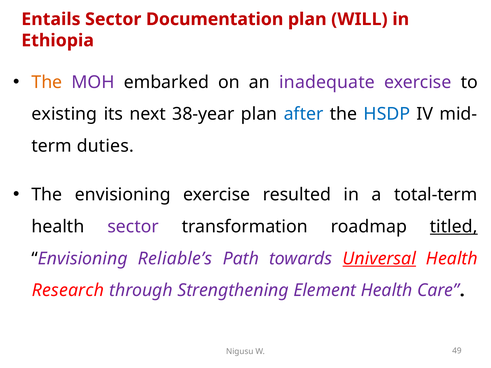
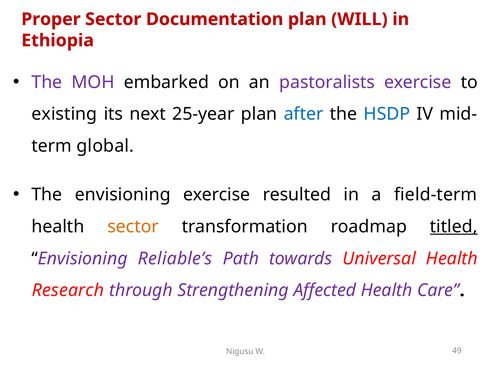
Entails: Entails -> Proper
The at (47, 82) colour: orange -> purple
inadequate: inadequate -> pastoralists
38-year: 38-year -> 25-year
duties: duties -> global
total-term: total-term -> field-term
sector at (133, 227) colour: purple -> orange
Universal underline: present -> none
Element: Element -> Affected
